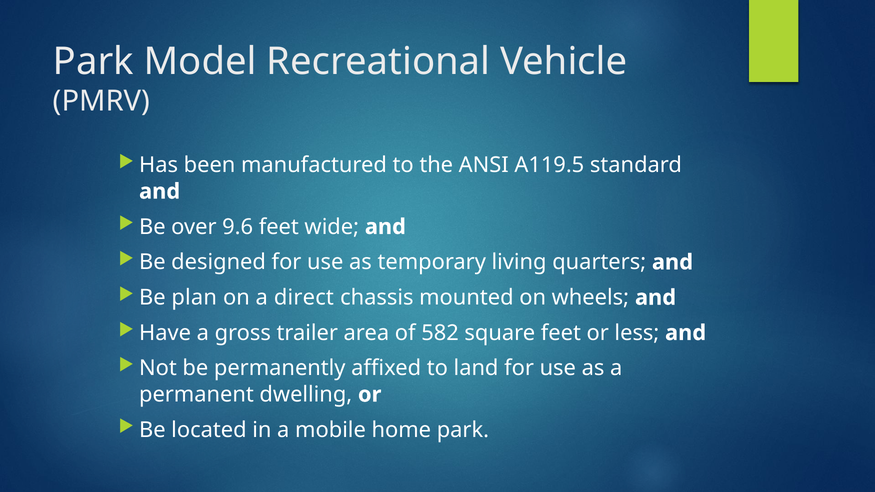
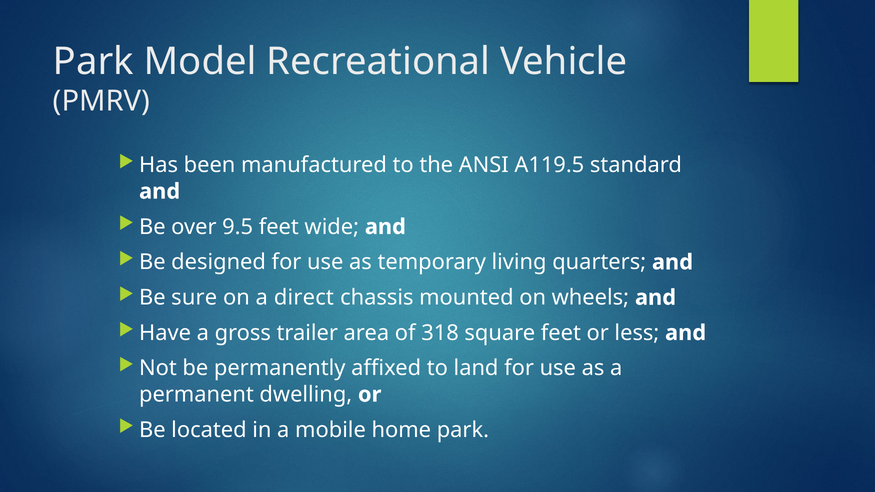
9.6: 9.6 -> 9.5
plan: plan -> sure
582: 582 -> 318
